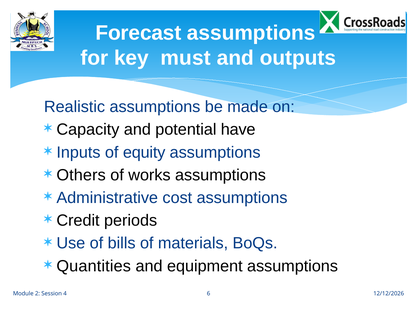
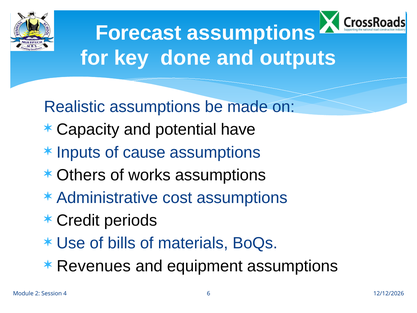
must: must -> done
equity: equity -> cause
Quantities: Quantities -> Revenues
